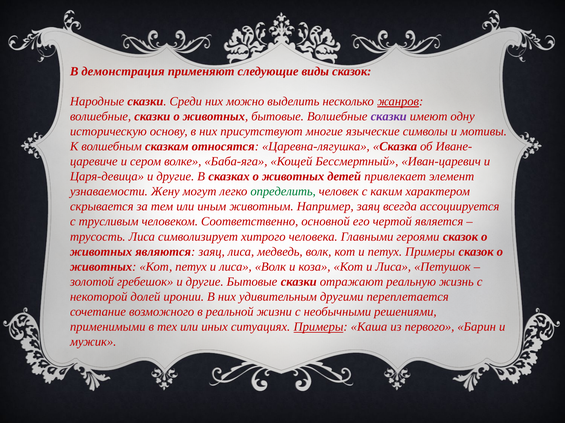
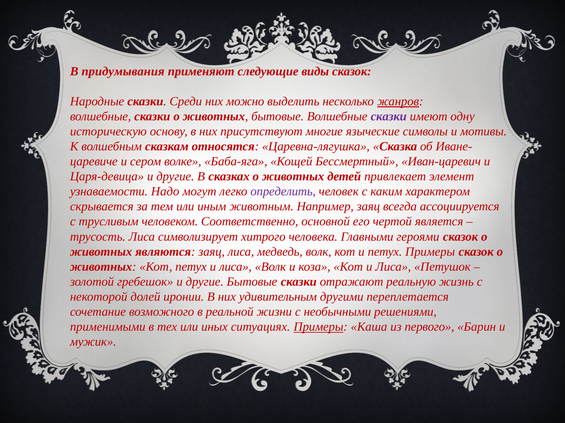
демонстрация: демонстрация -> придумывания
Жену: Жену -> Надо
определить colour: green -> purple
